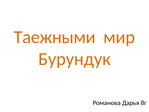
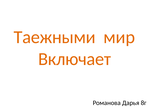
Бурундук: Бурундук -> Включает
